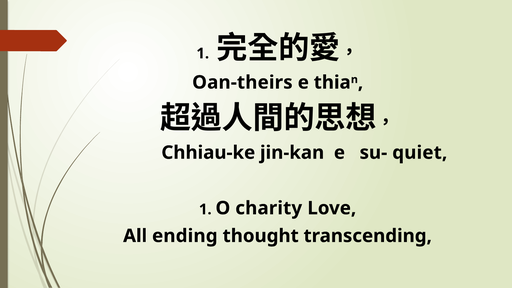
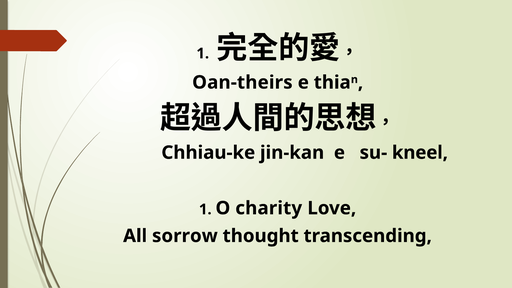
quiet: quiet -> kneel
ending: ending -> sorrow
